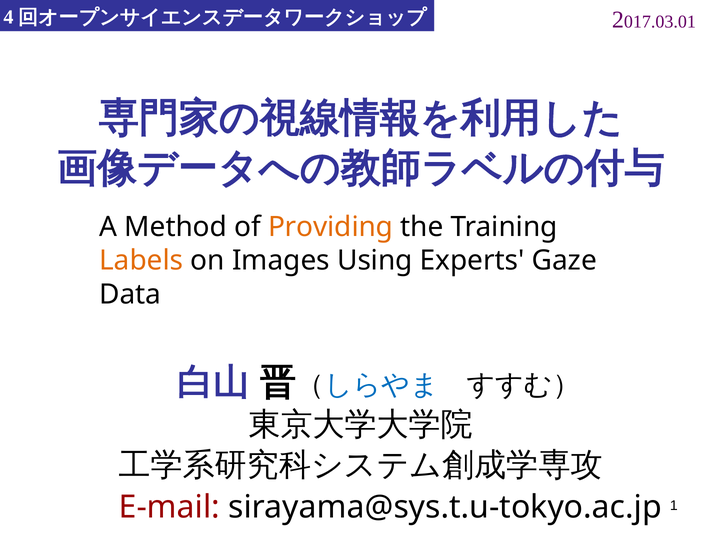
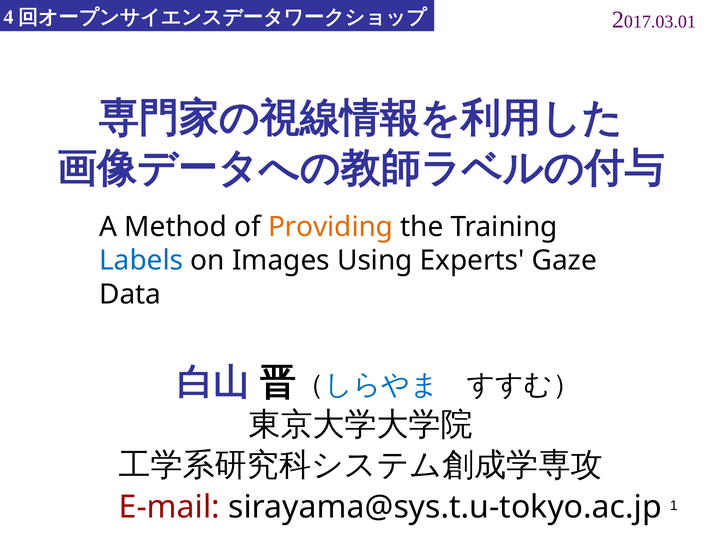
Labels colour: orange -> blue
